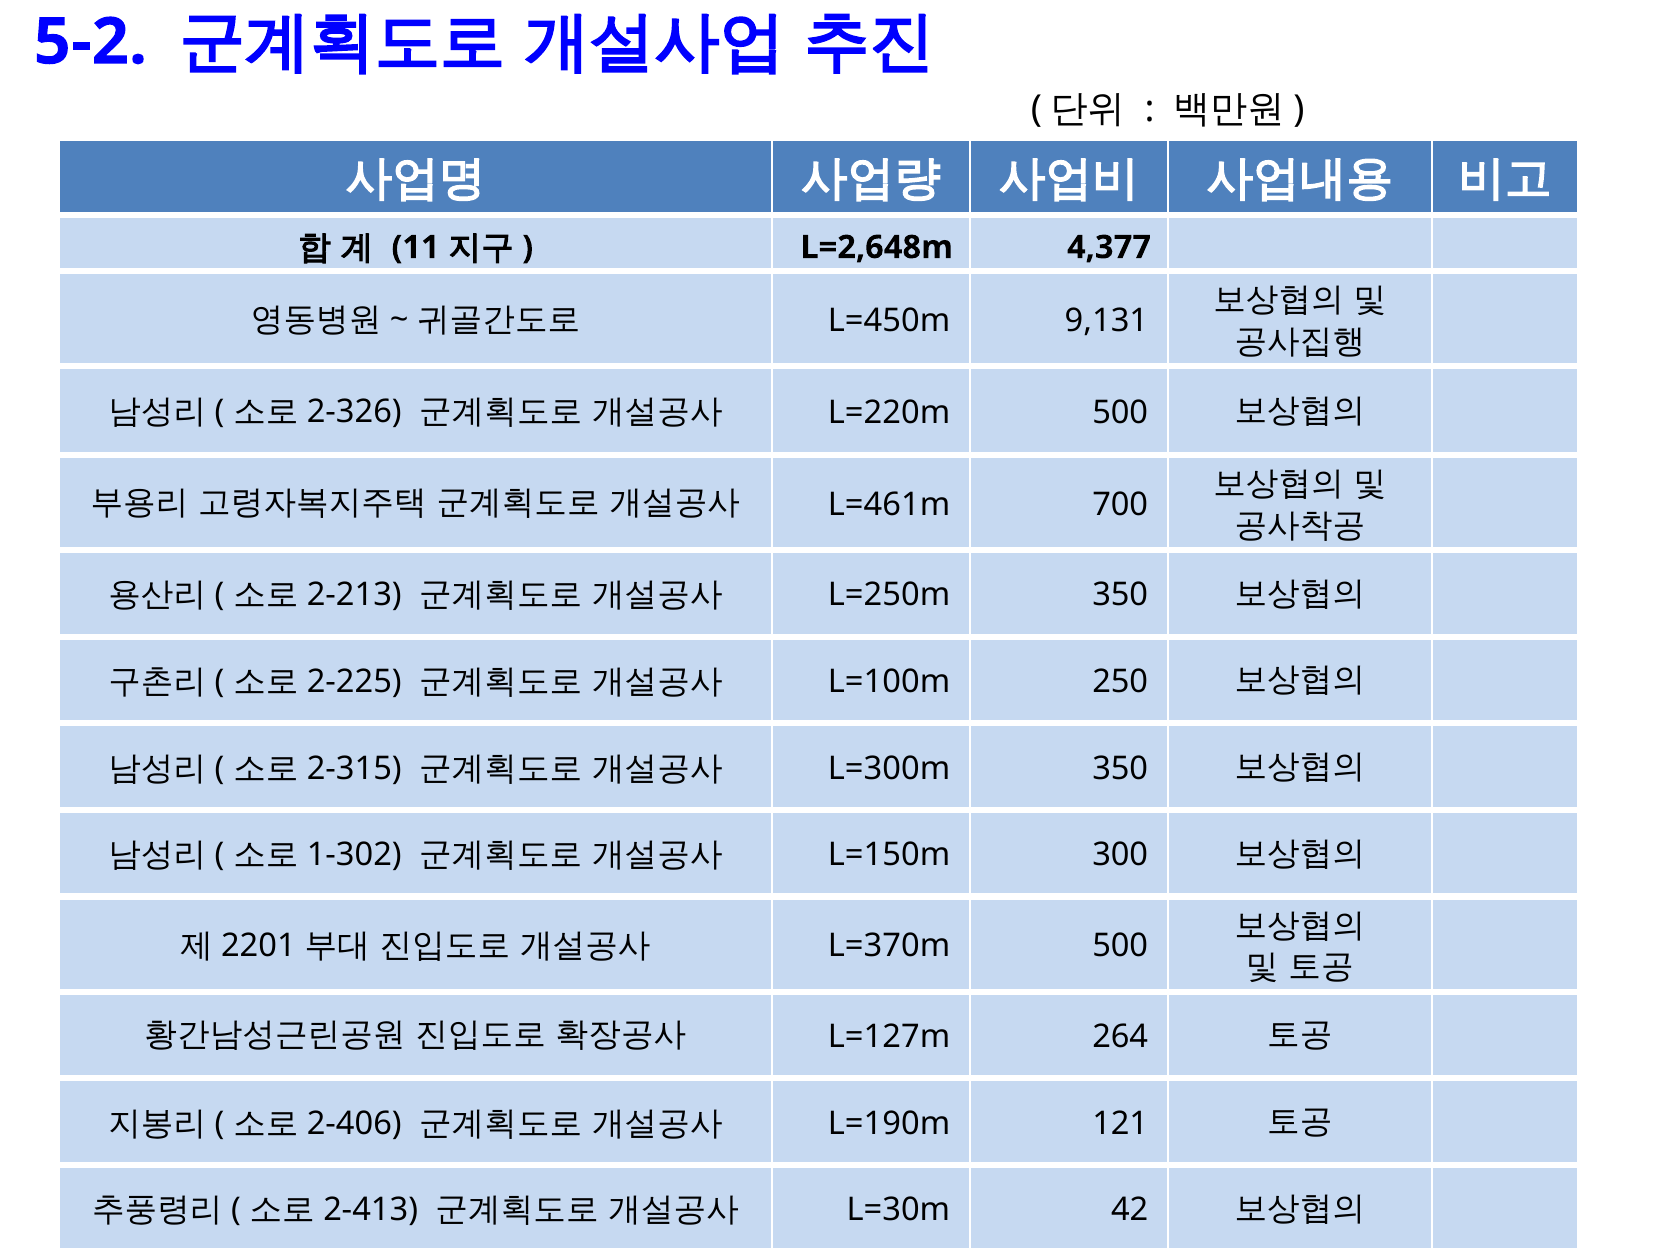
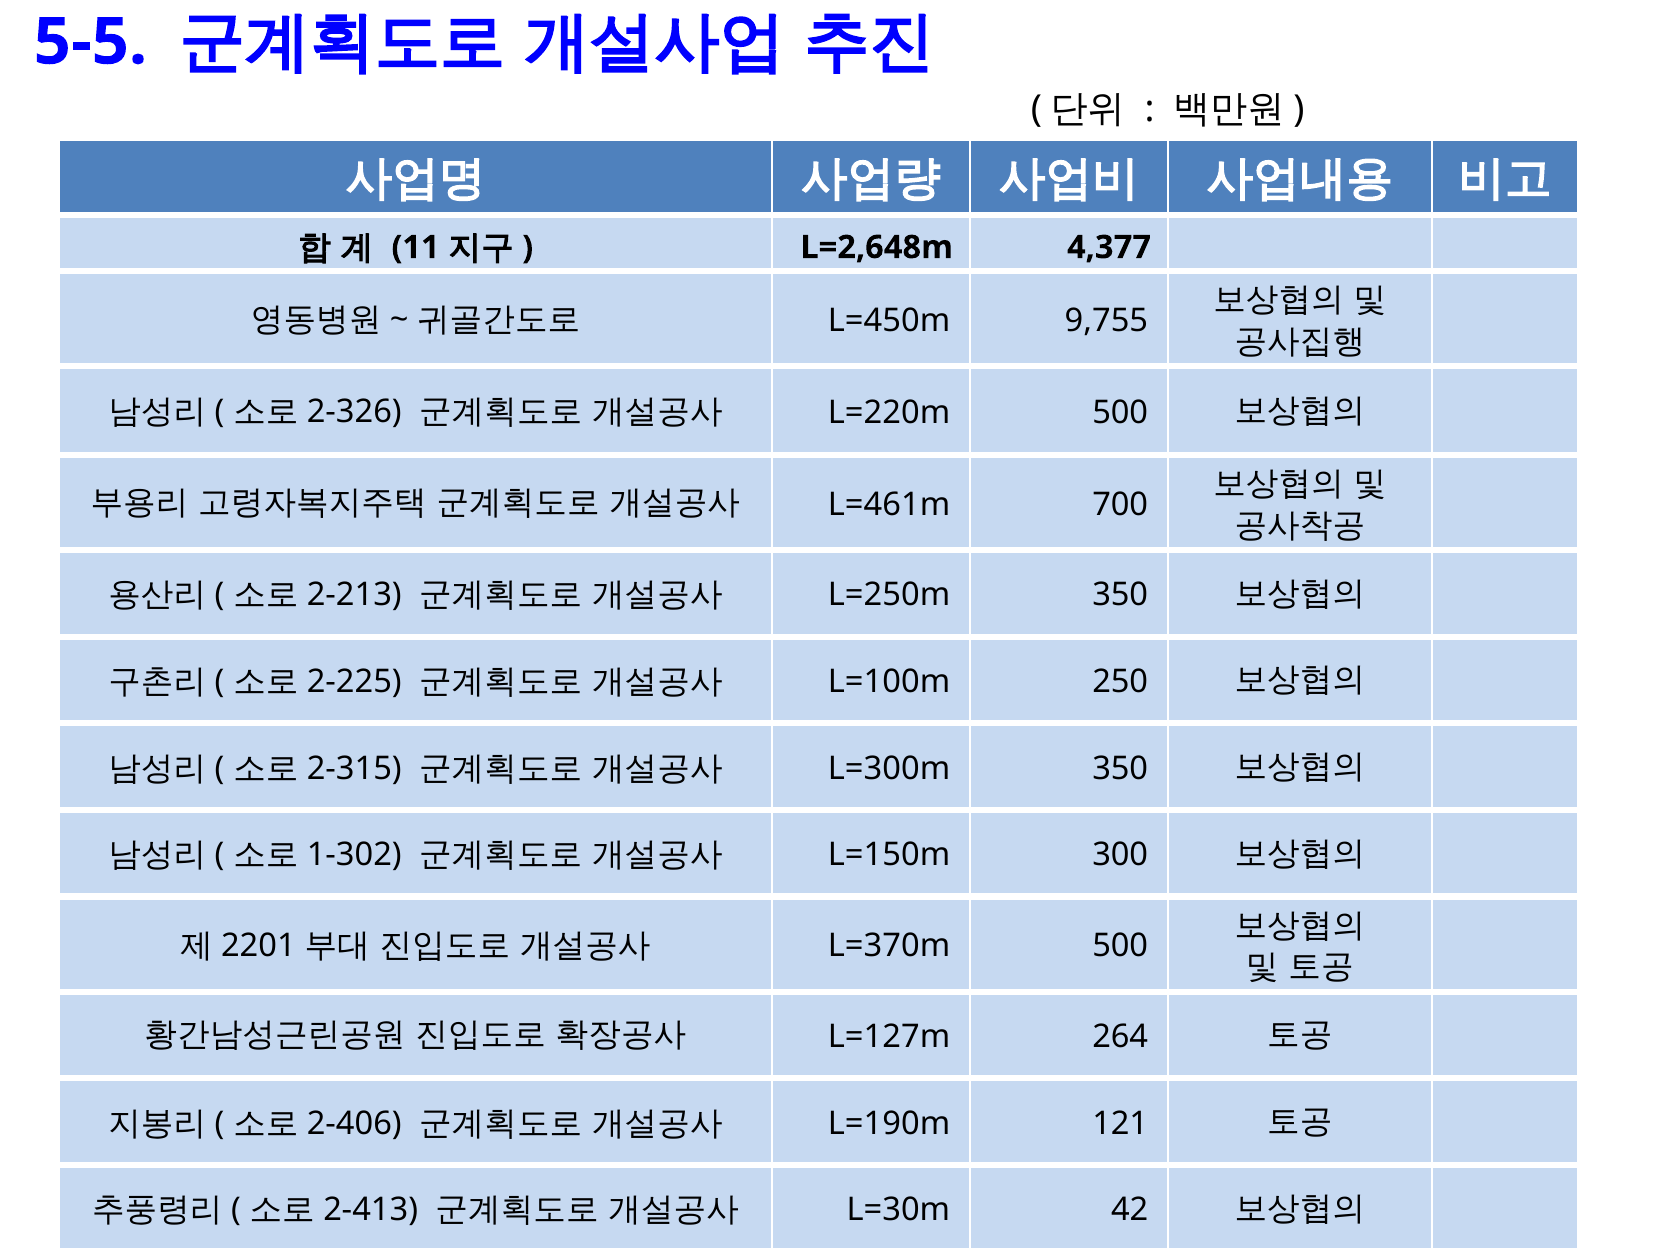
5-2: 5-2 -> 5-5
9,131: 9,131 -> 9,755
